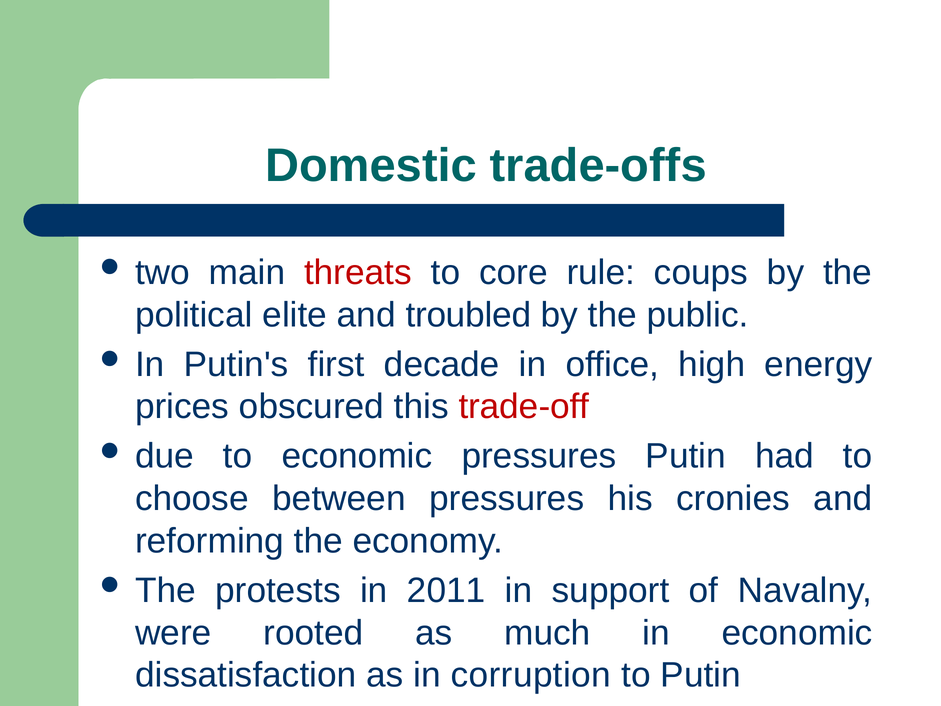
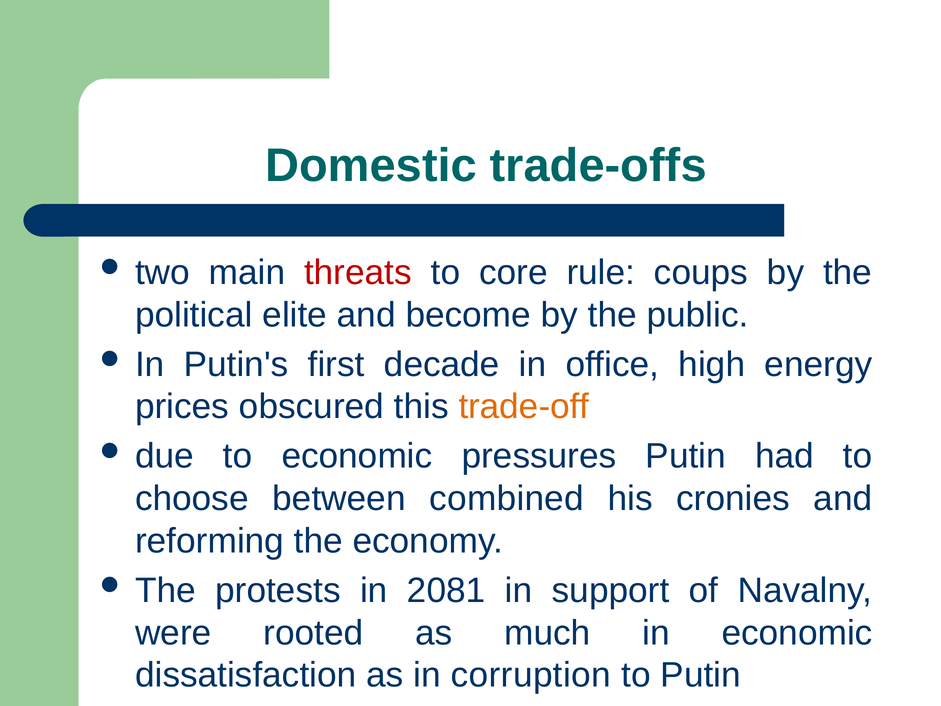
troubled: troubled -> become
trade-off colour: red -> orange
between pressures: pressures -> combined
2011: 2011 -> 2081
